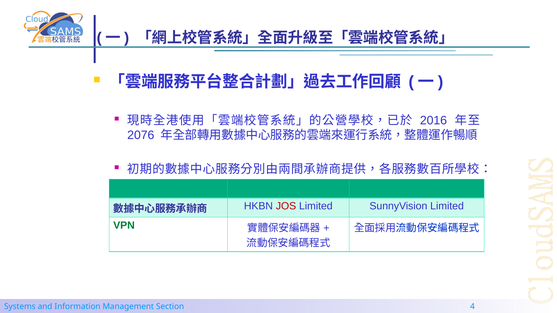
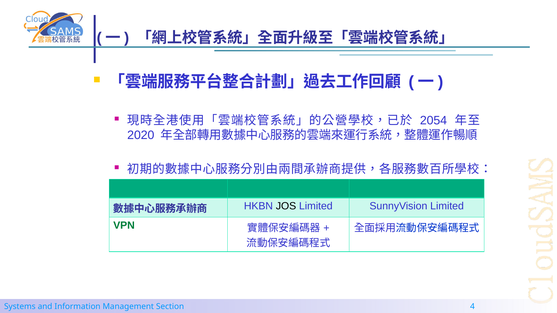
2016: 2016 -> 2054
2076: 2076 -> 2020
JOS colour: red -> black
